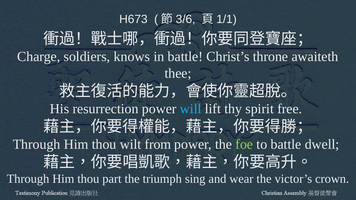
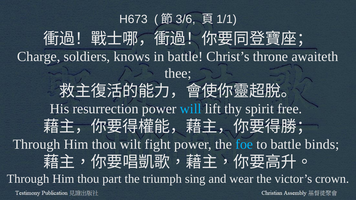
from: from -> fight
foe colour: light green -> light blue
dwell: dwell -> binds
